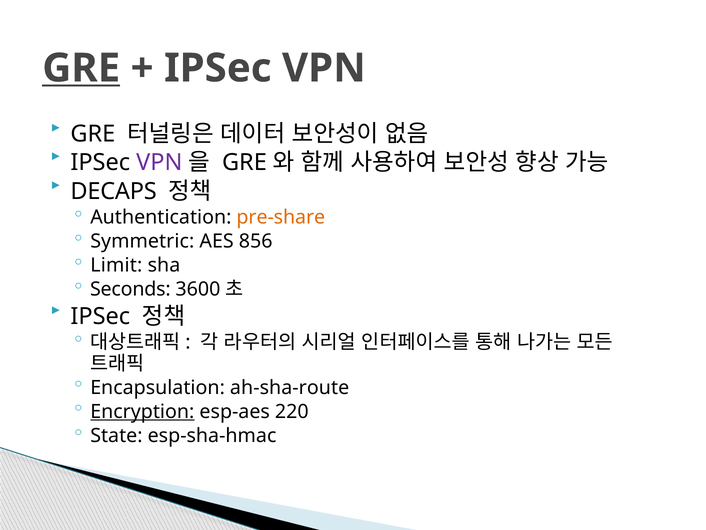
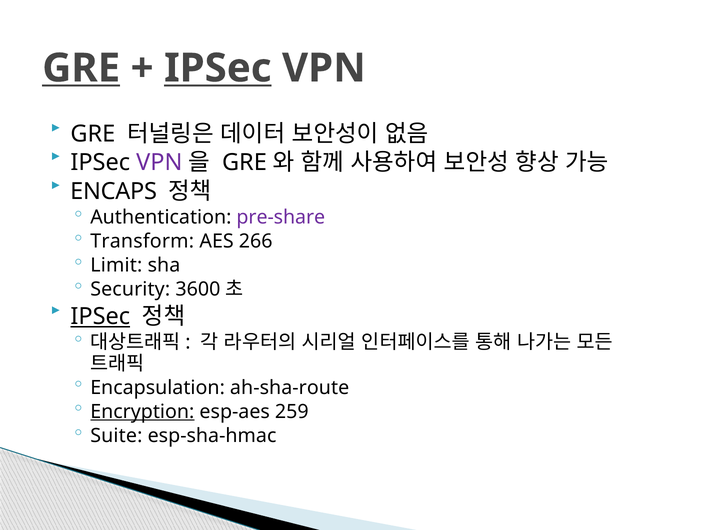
IPSec at (218, 68) underline: none -> present
DECAPS: DECAPS -> ENCAPS
pre-share colour: orange -> purple
Symmetric: Symmetric -> Transform
856: 856 -> 266
Seconds: Seconds -> Security
IPSec at (100, 316) underline: none -> present
220: 220 -> 259
State: State -> Suite
